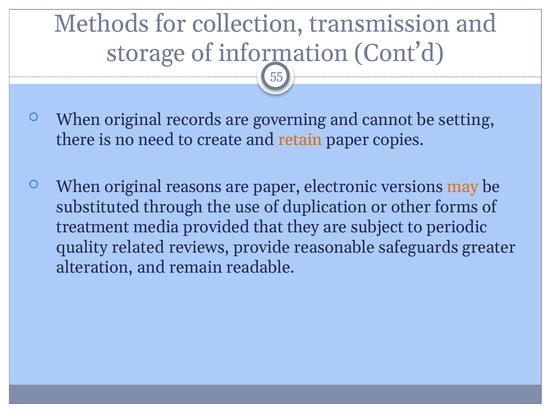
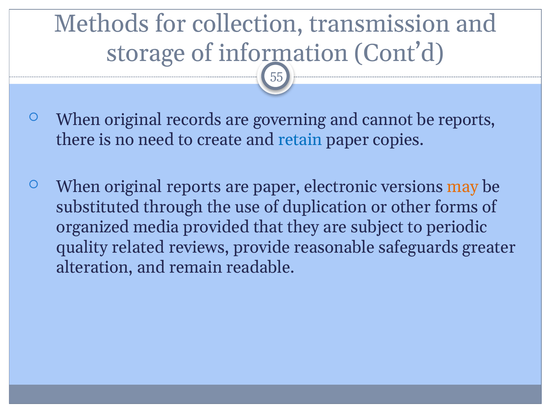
be setting: setting -> reports
retain colour: orange -> blue
original reasons: reasons -> reports
treatment: treatment -> organized
